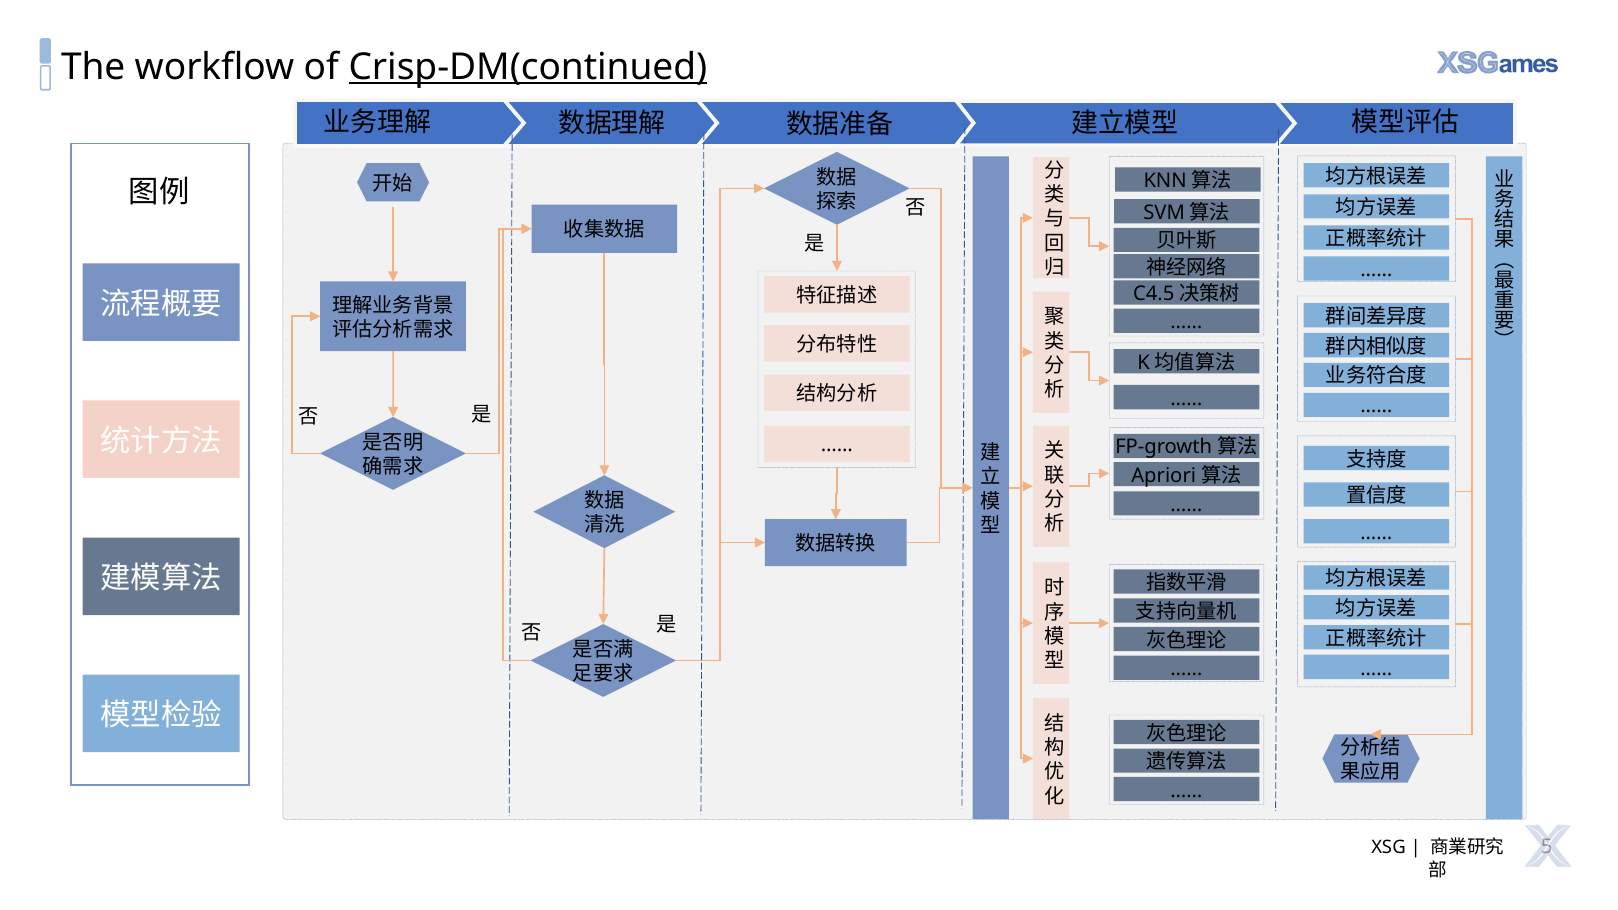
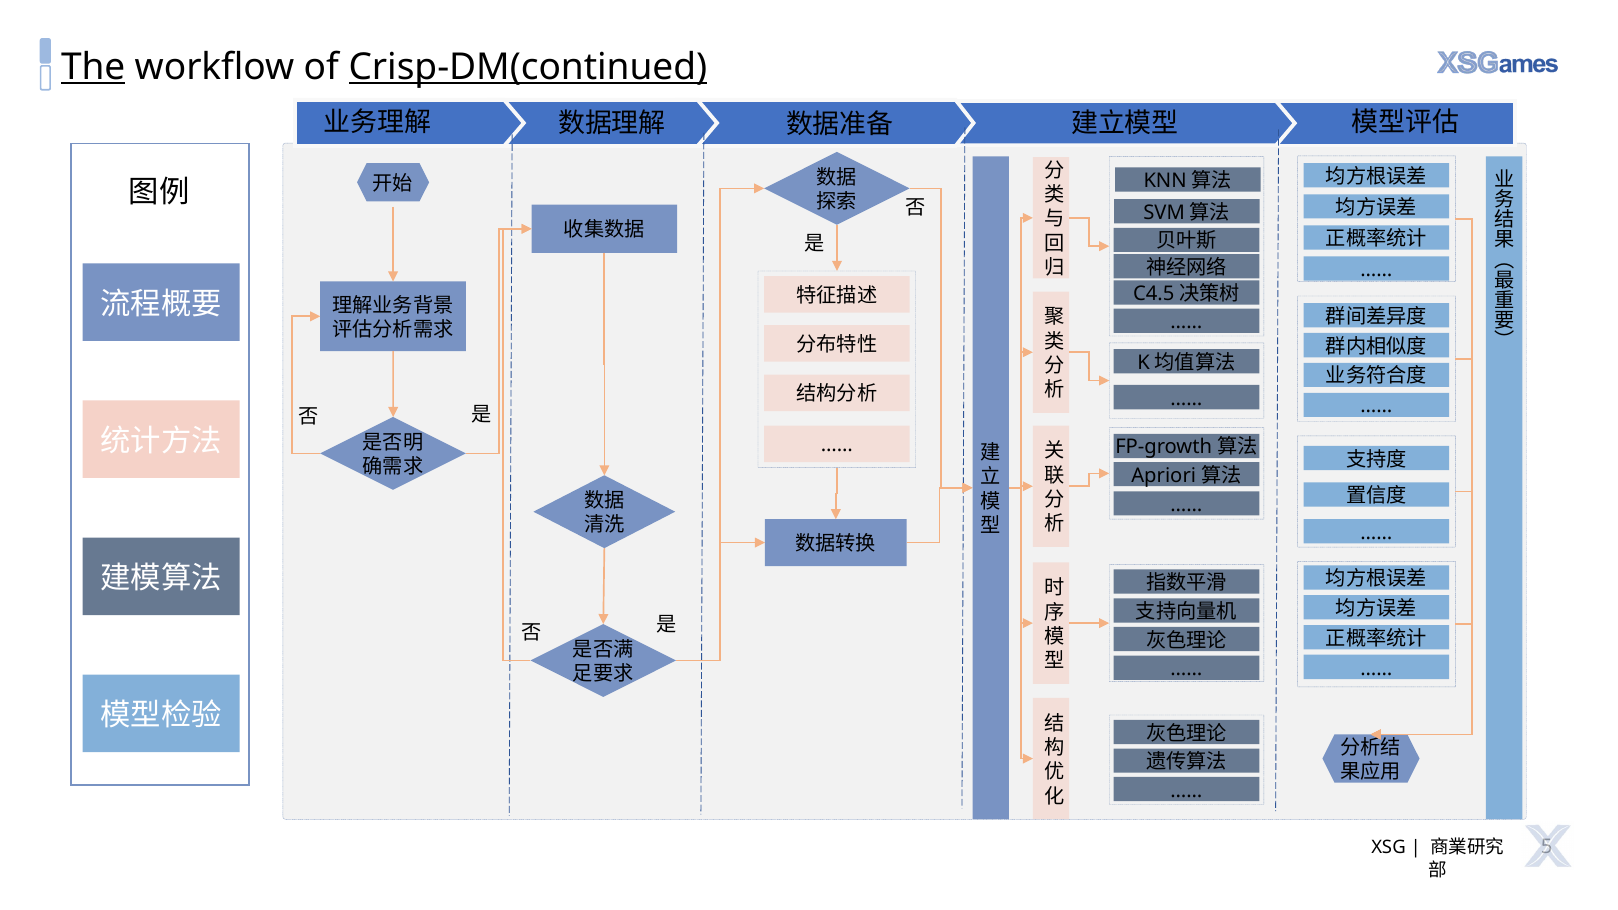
The underline: none -> present
